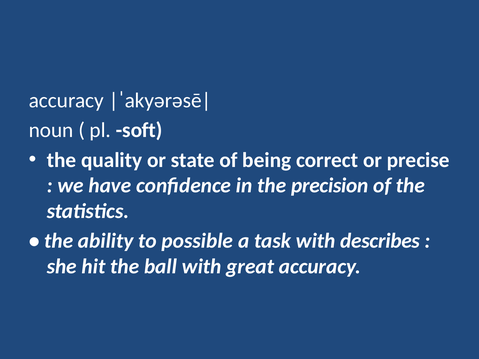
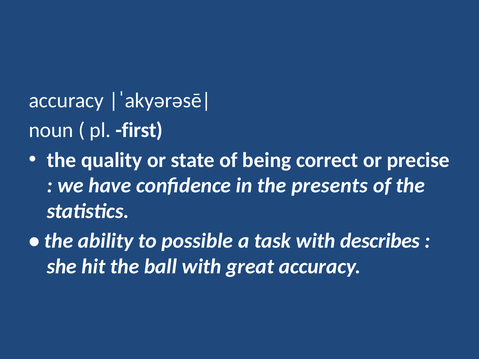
soft: soft -> first
precision: precision -> presents
